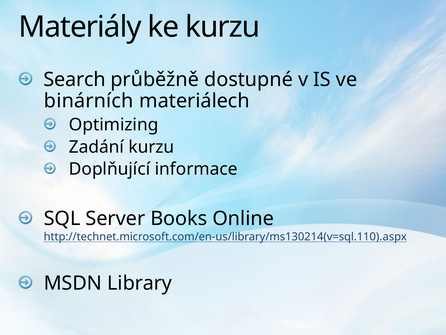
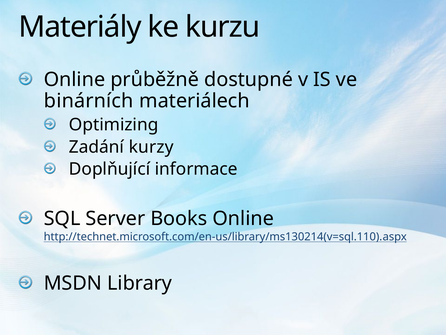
Search at (75, 80): Search -> Online
Zadání kurzu: kurzu -> kurzy
